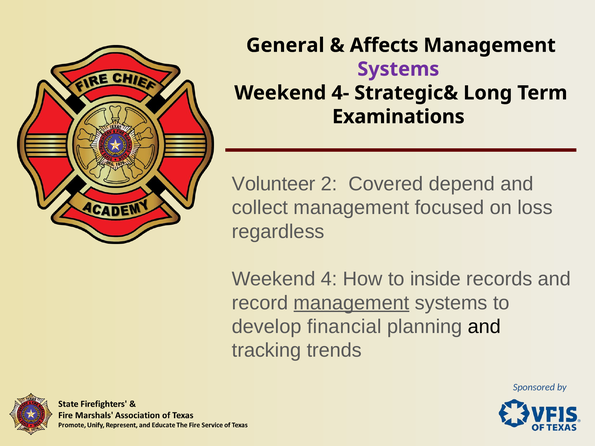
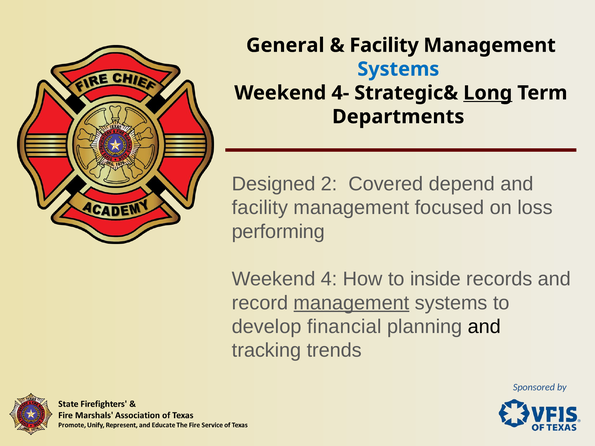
Affects at (384, 45): Affects -> Facility
Systems at (398, 69) colour: purple -> blue
Long underline: none -> present
Examinations: Examinations -> Departments
Volunteer: Volunteer -> Designed
collect at (260, 208): collect -> facility
regardless: regardless -> performing
